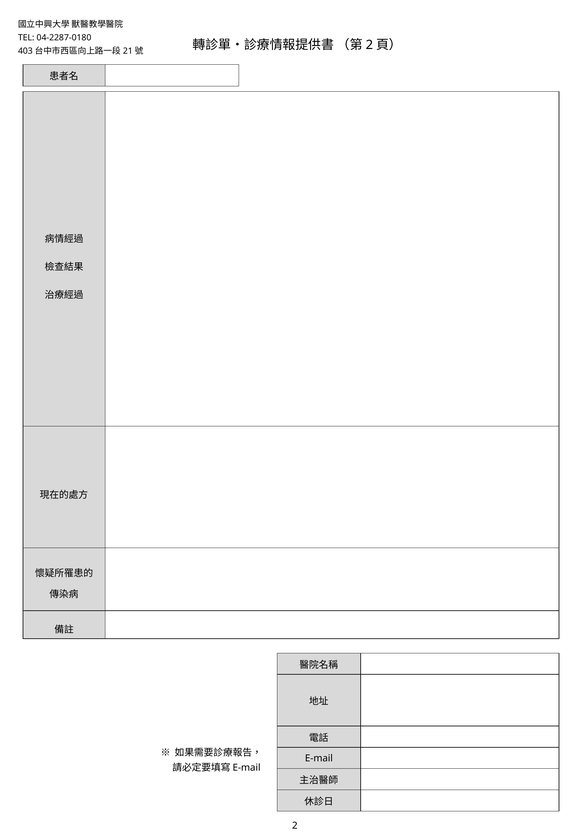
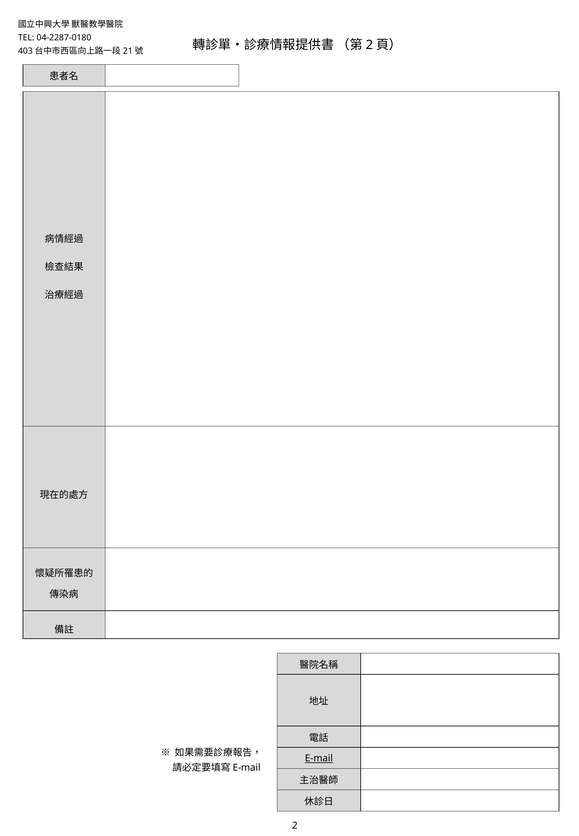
E-mail underline: none -> present
